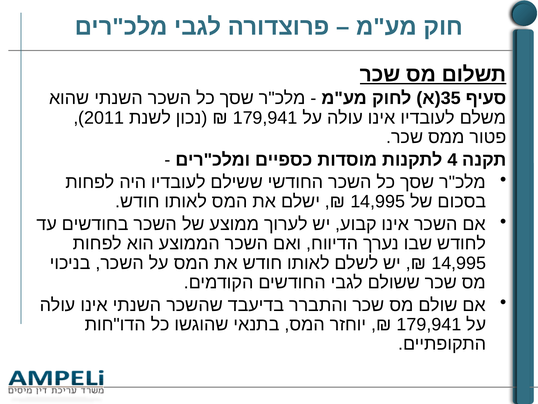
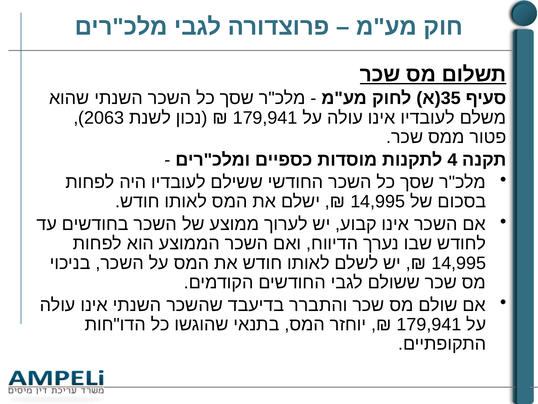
2011: 2011 -> 2063
